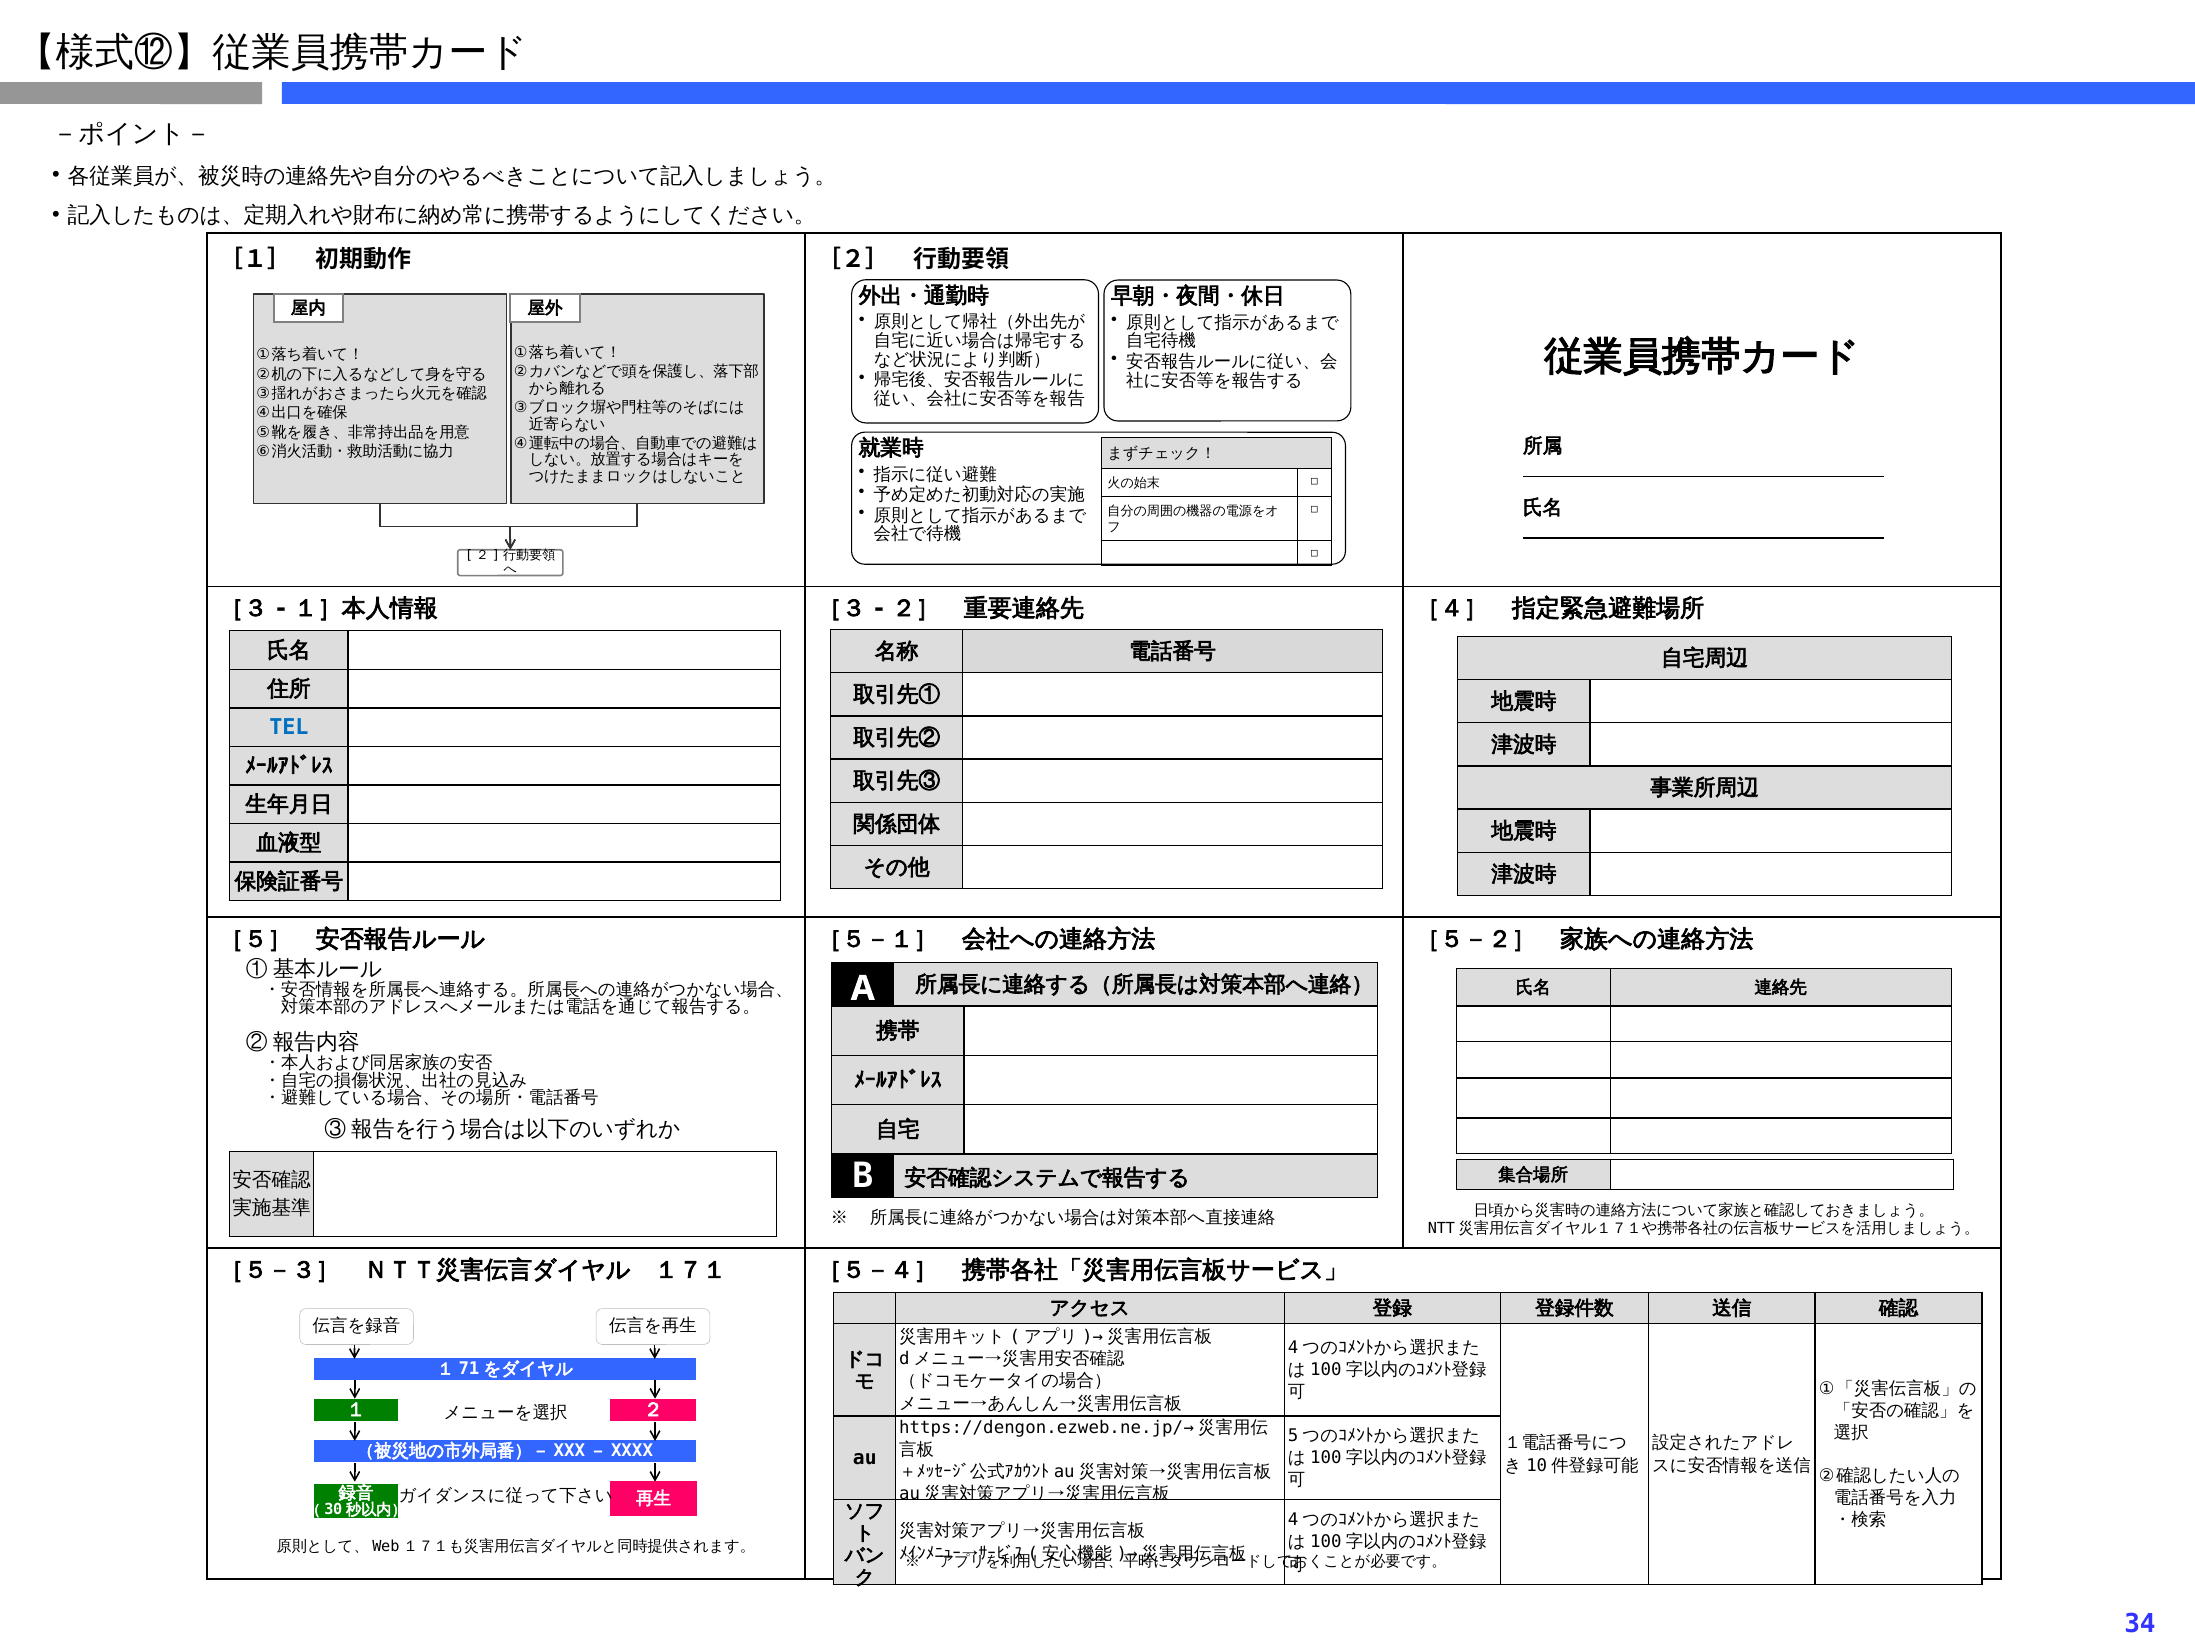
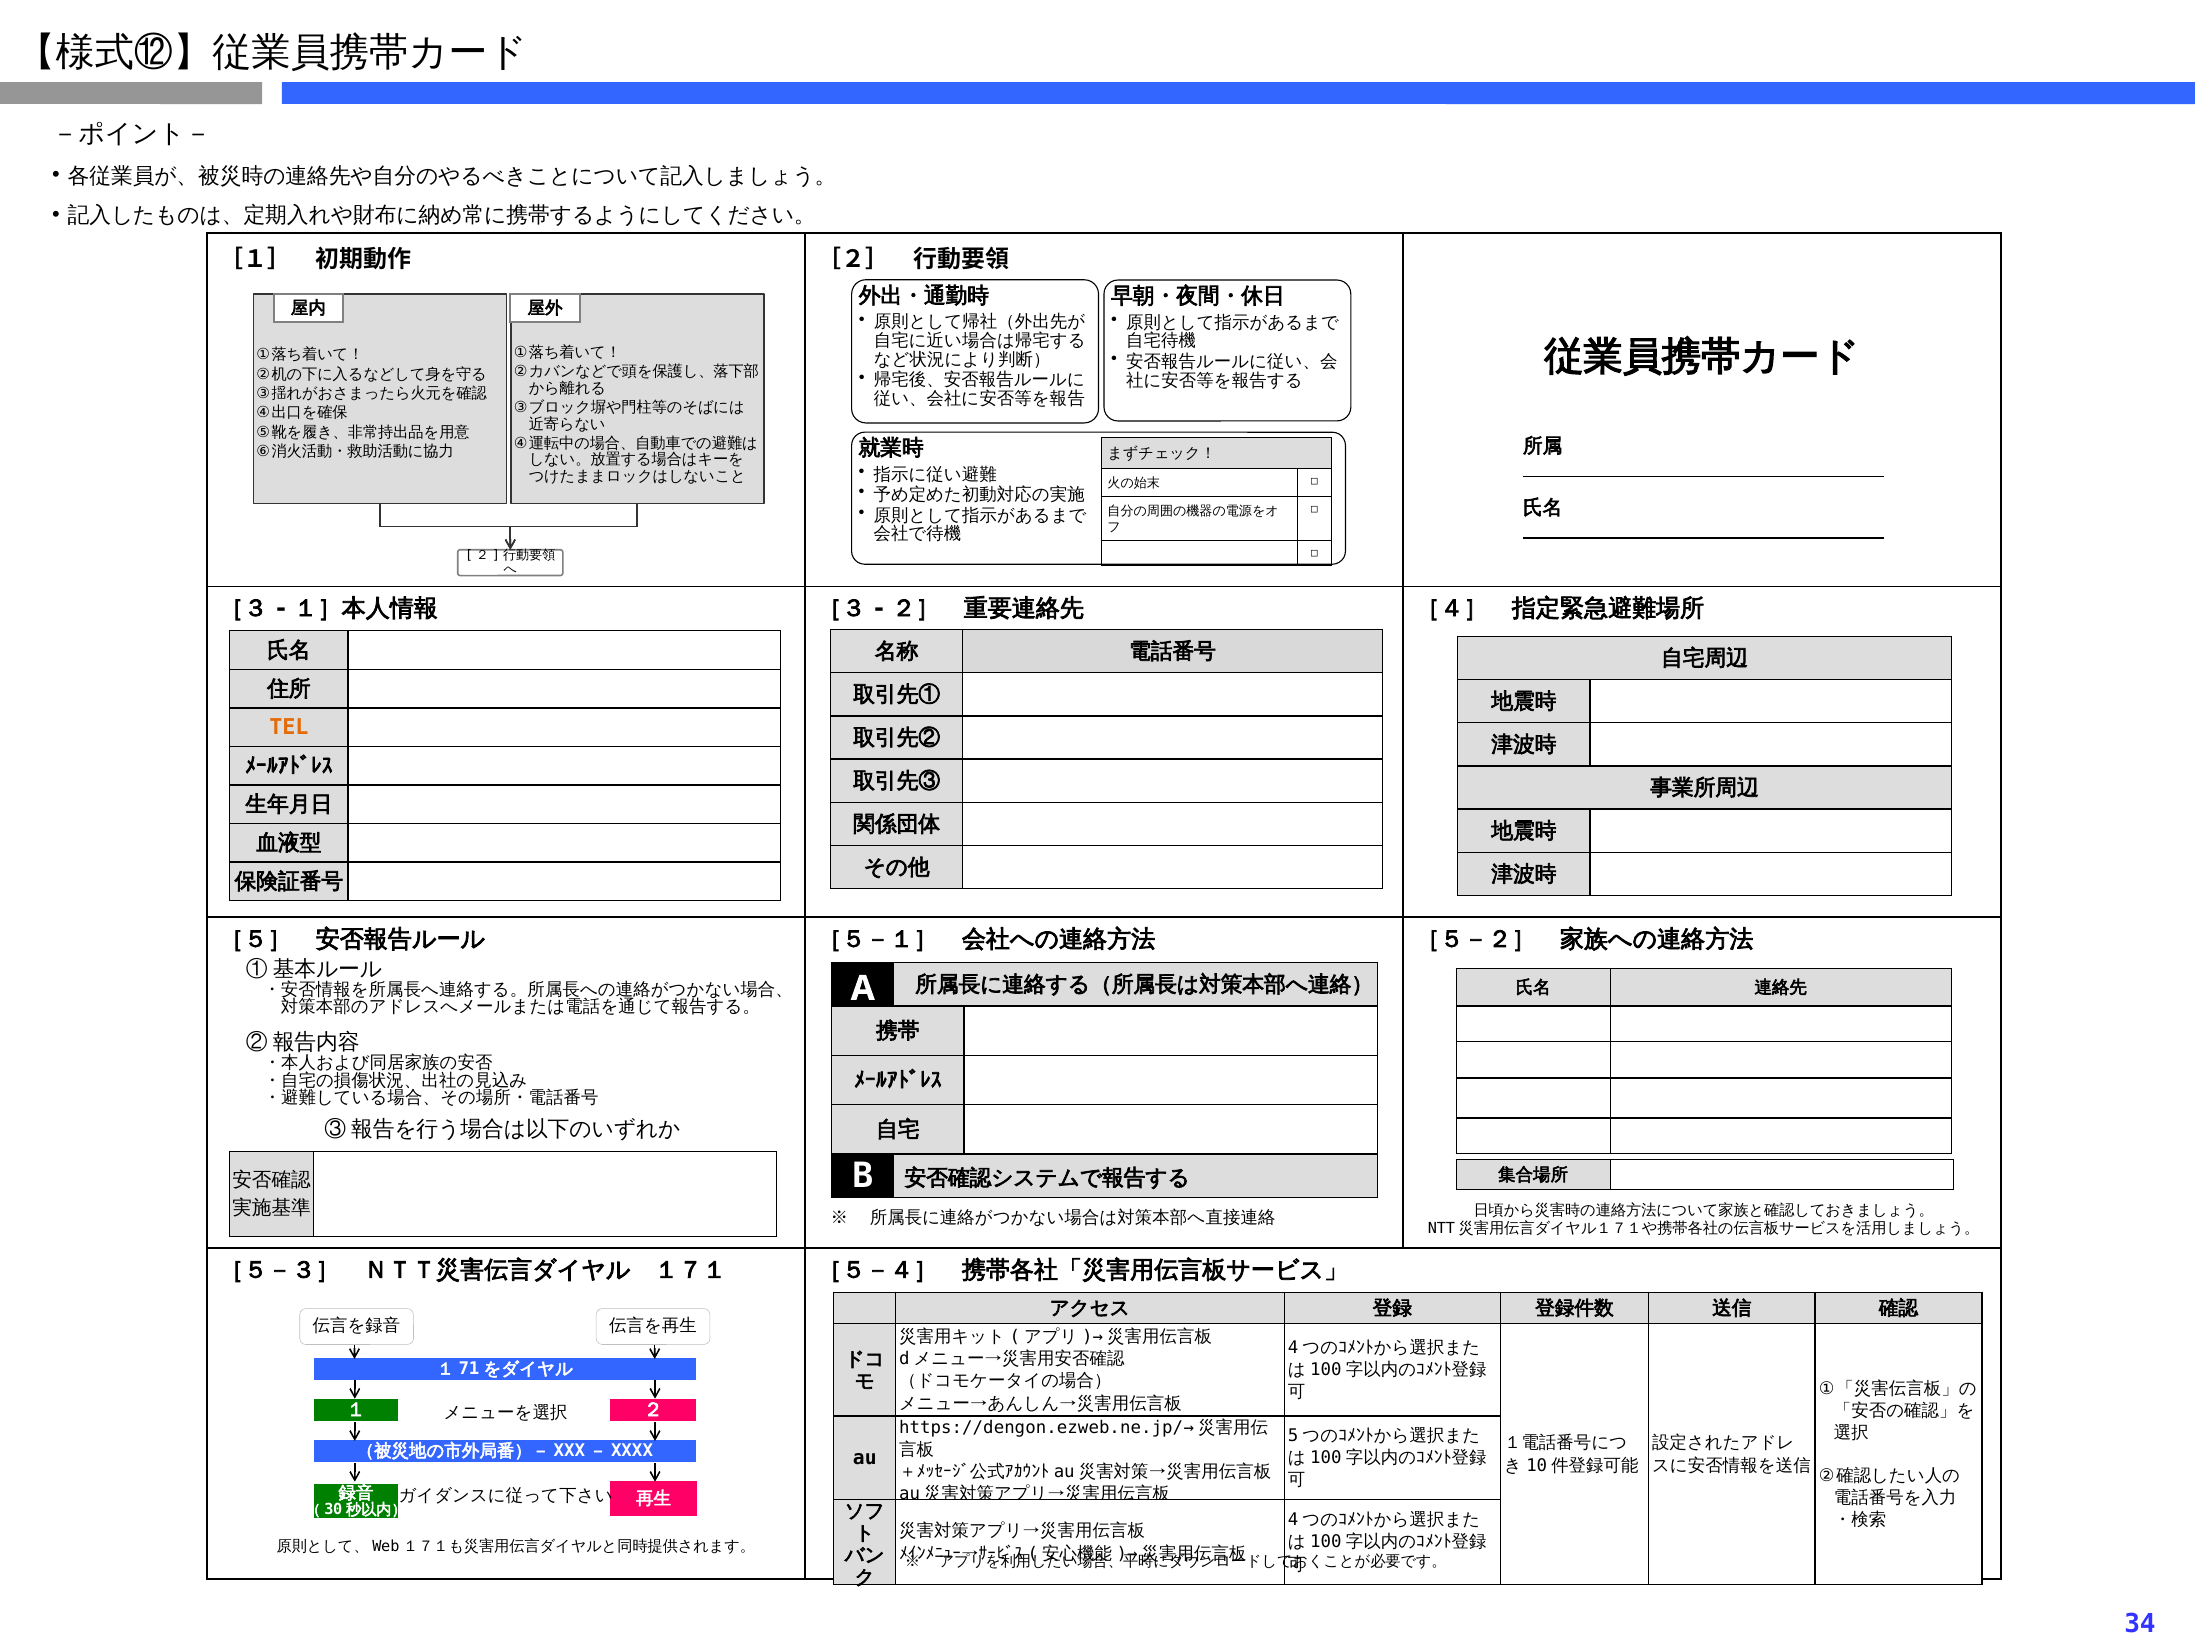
TEL colour: blue -> orange
